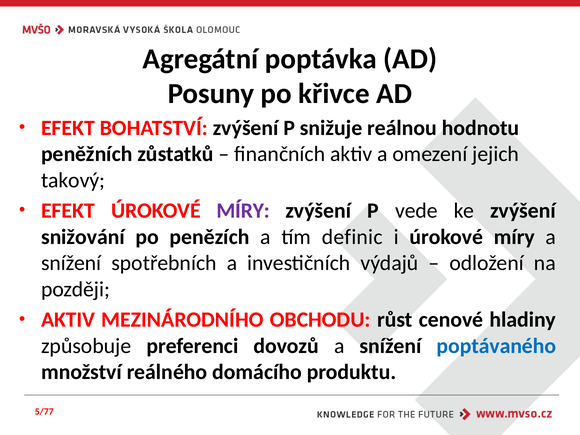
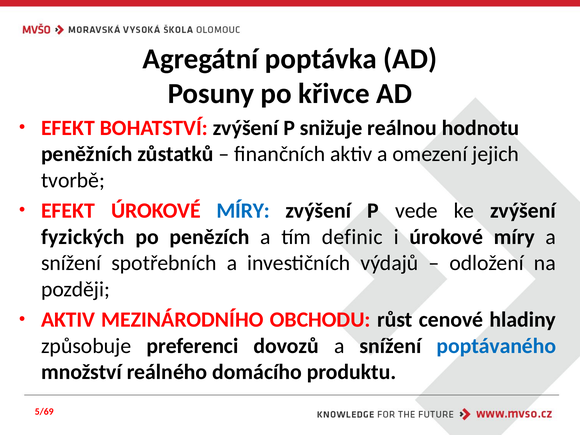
takový: takový -> tvorbě
MÍRY at (243, 211) colour: purple -> blue
snižování: snižování -> fyzických
5/77: 5/77 -> 5/69
